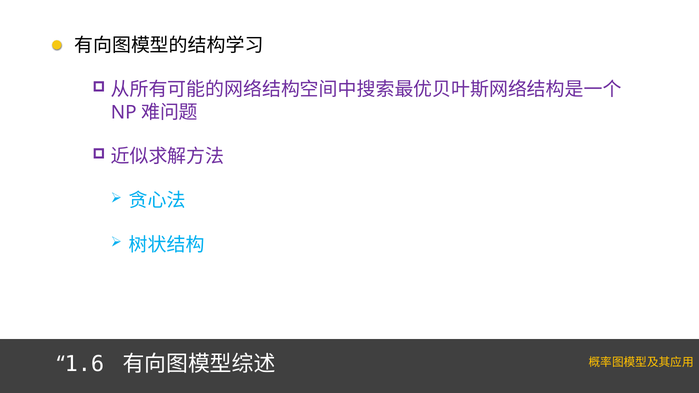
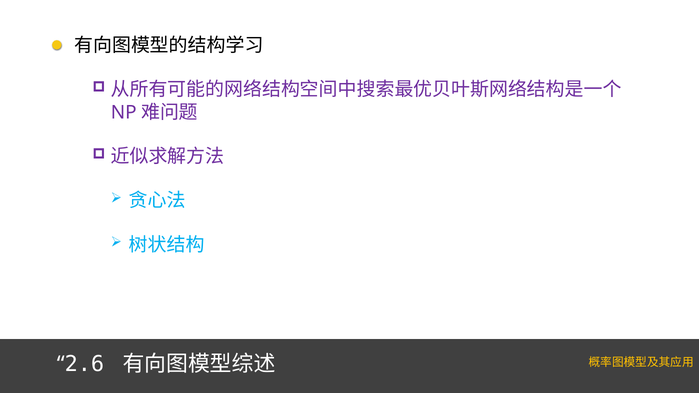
1.6: 1.6 -> 2.6
